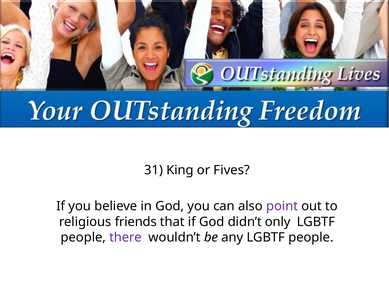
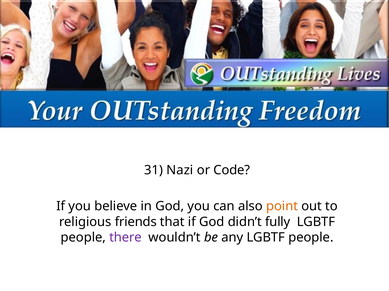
King: King -> Nazi
Fives: Fives -> Code
point colour: purple -> orange
only: only -> fully
